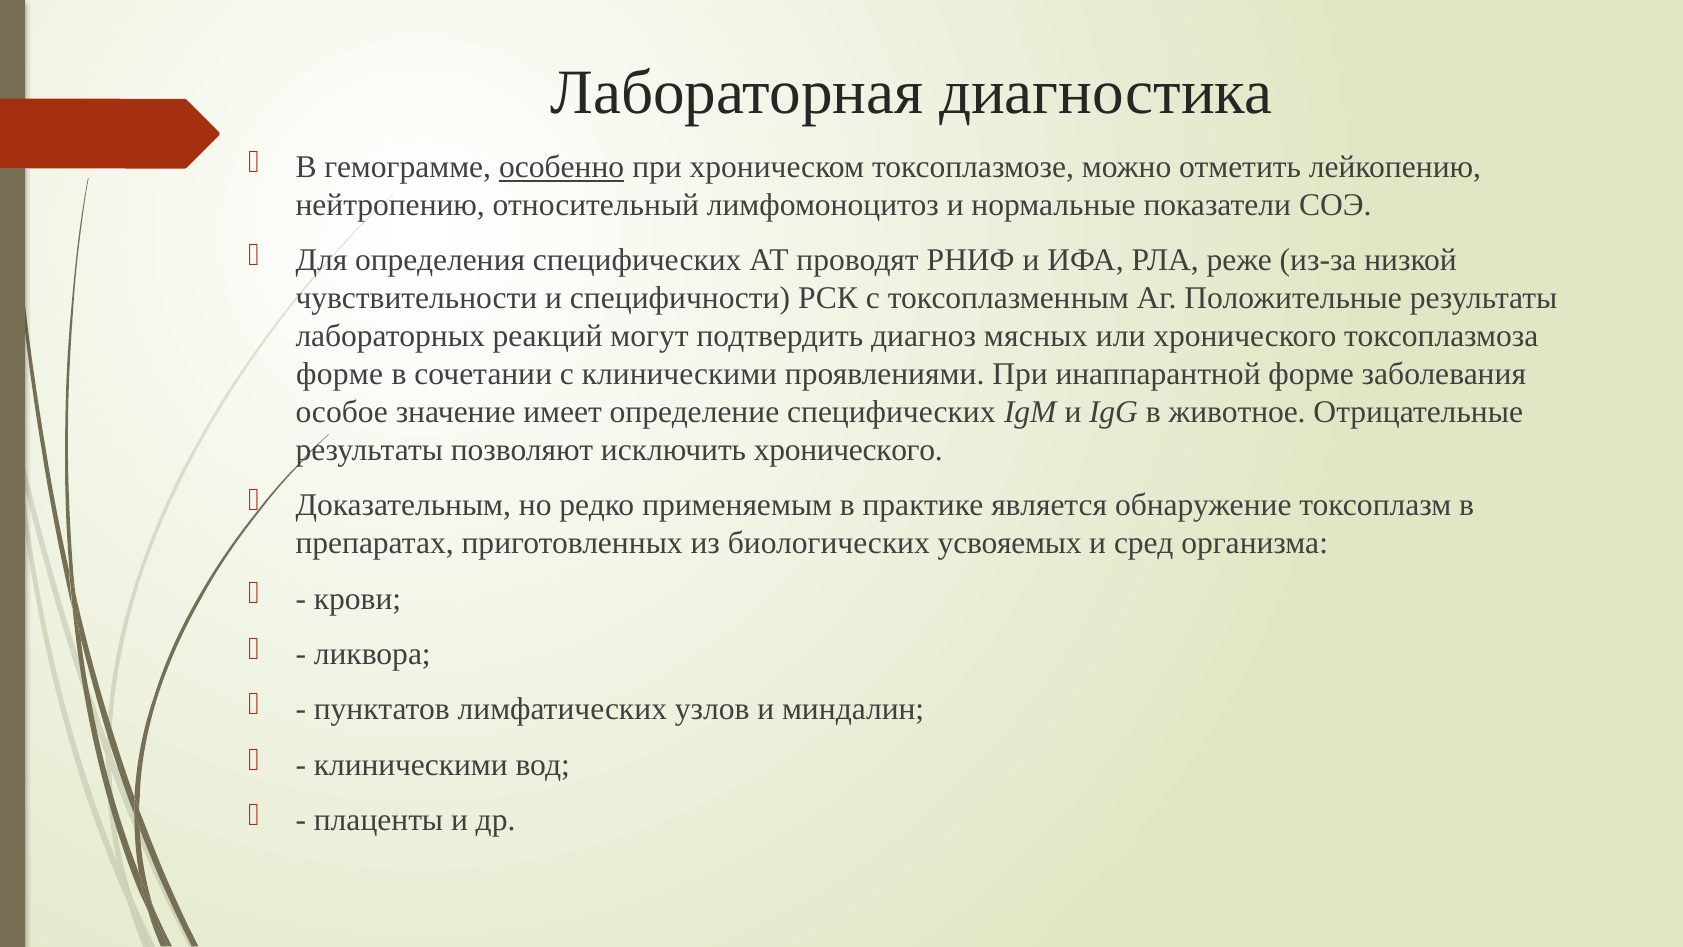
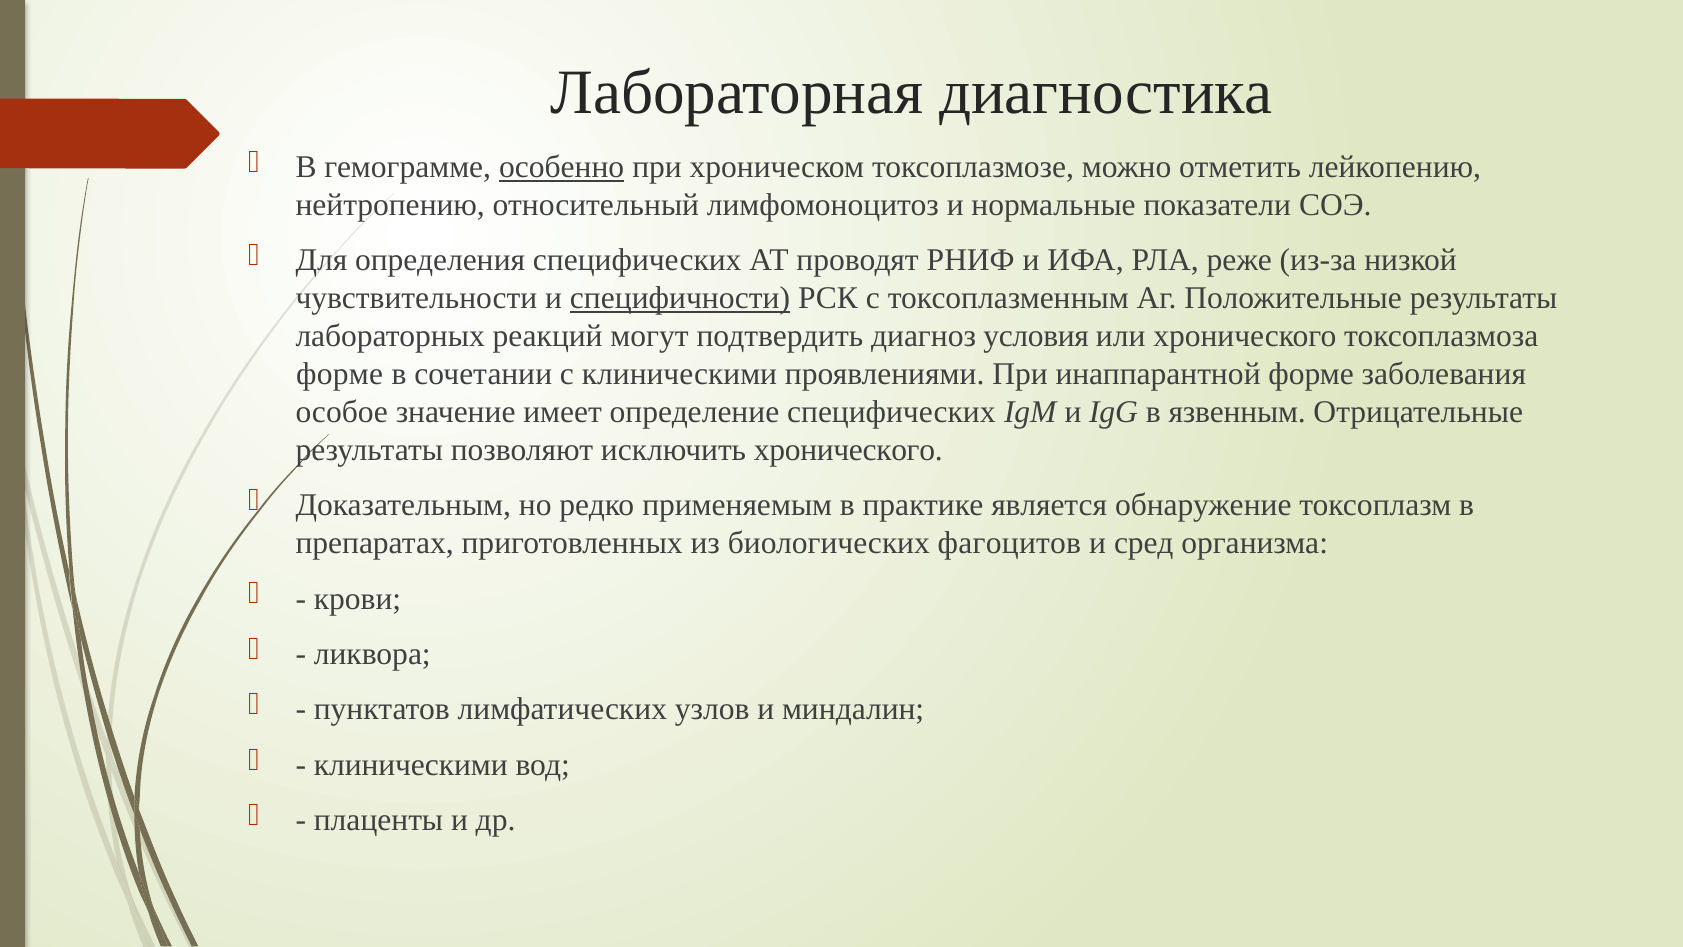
специфичности underline: none -> present
мясных: мясных -> условия
животное: животное -> язвенным
усвояемых: усвояемых -> фагоцитов
